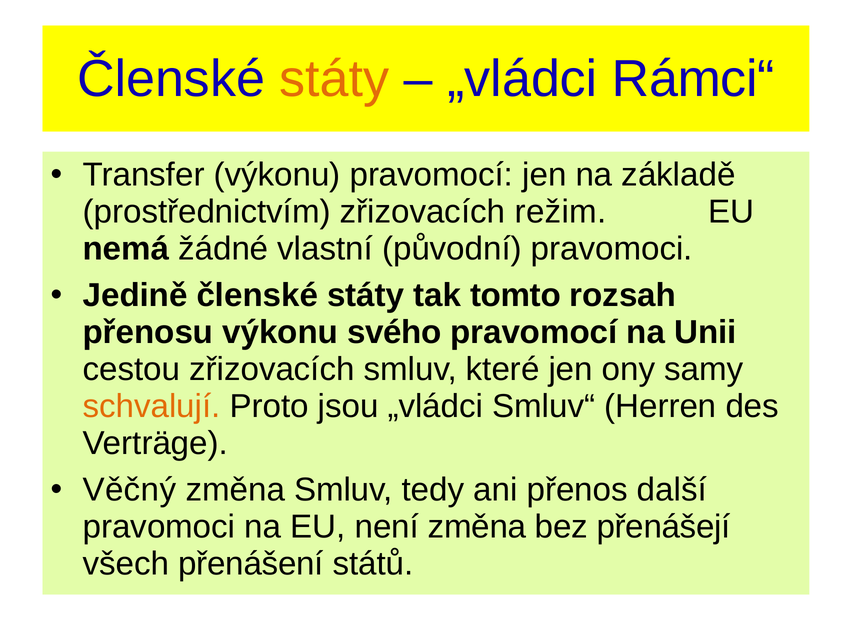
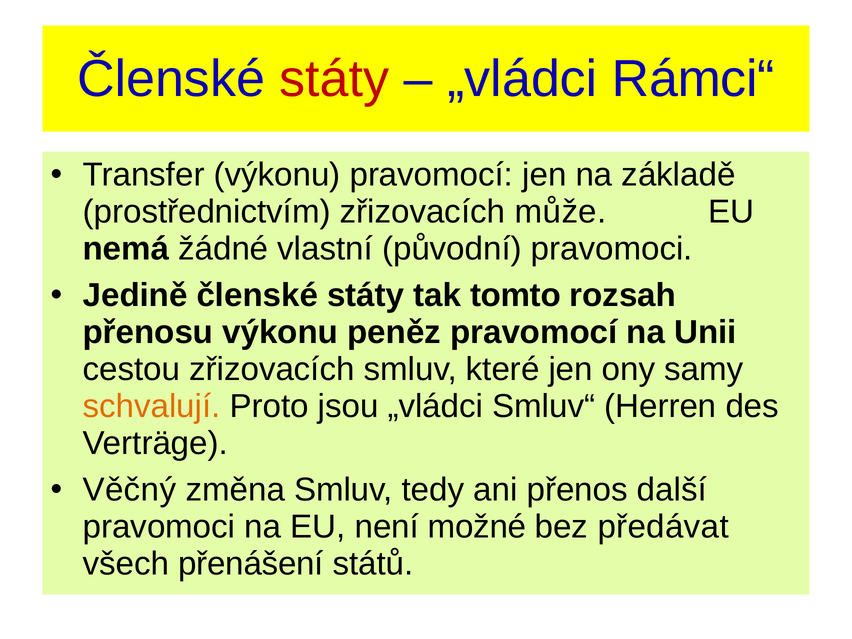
státy at (334, 79) colour: orange -> red
režim: režim -> může
svého: svého -> peněz
není změna: změna -> možné
přenášejí: přenášejí -> předávat
